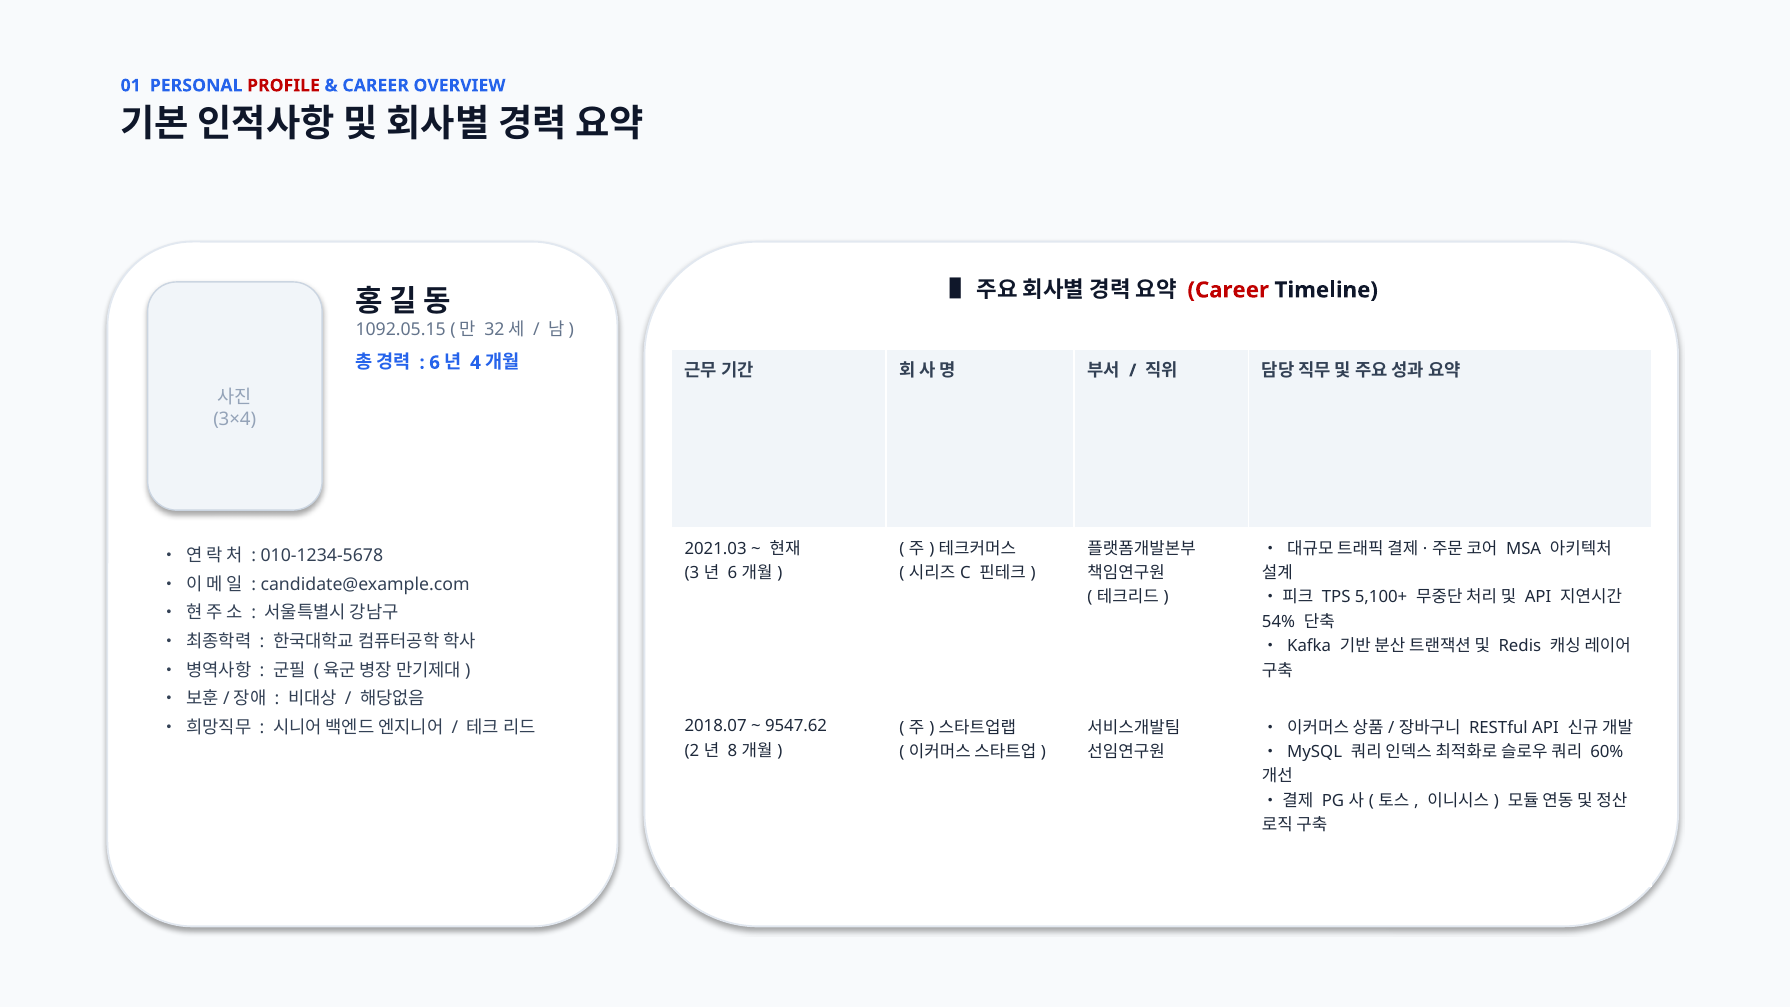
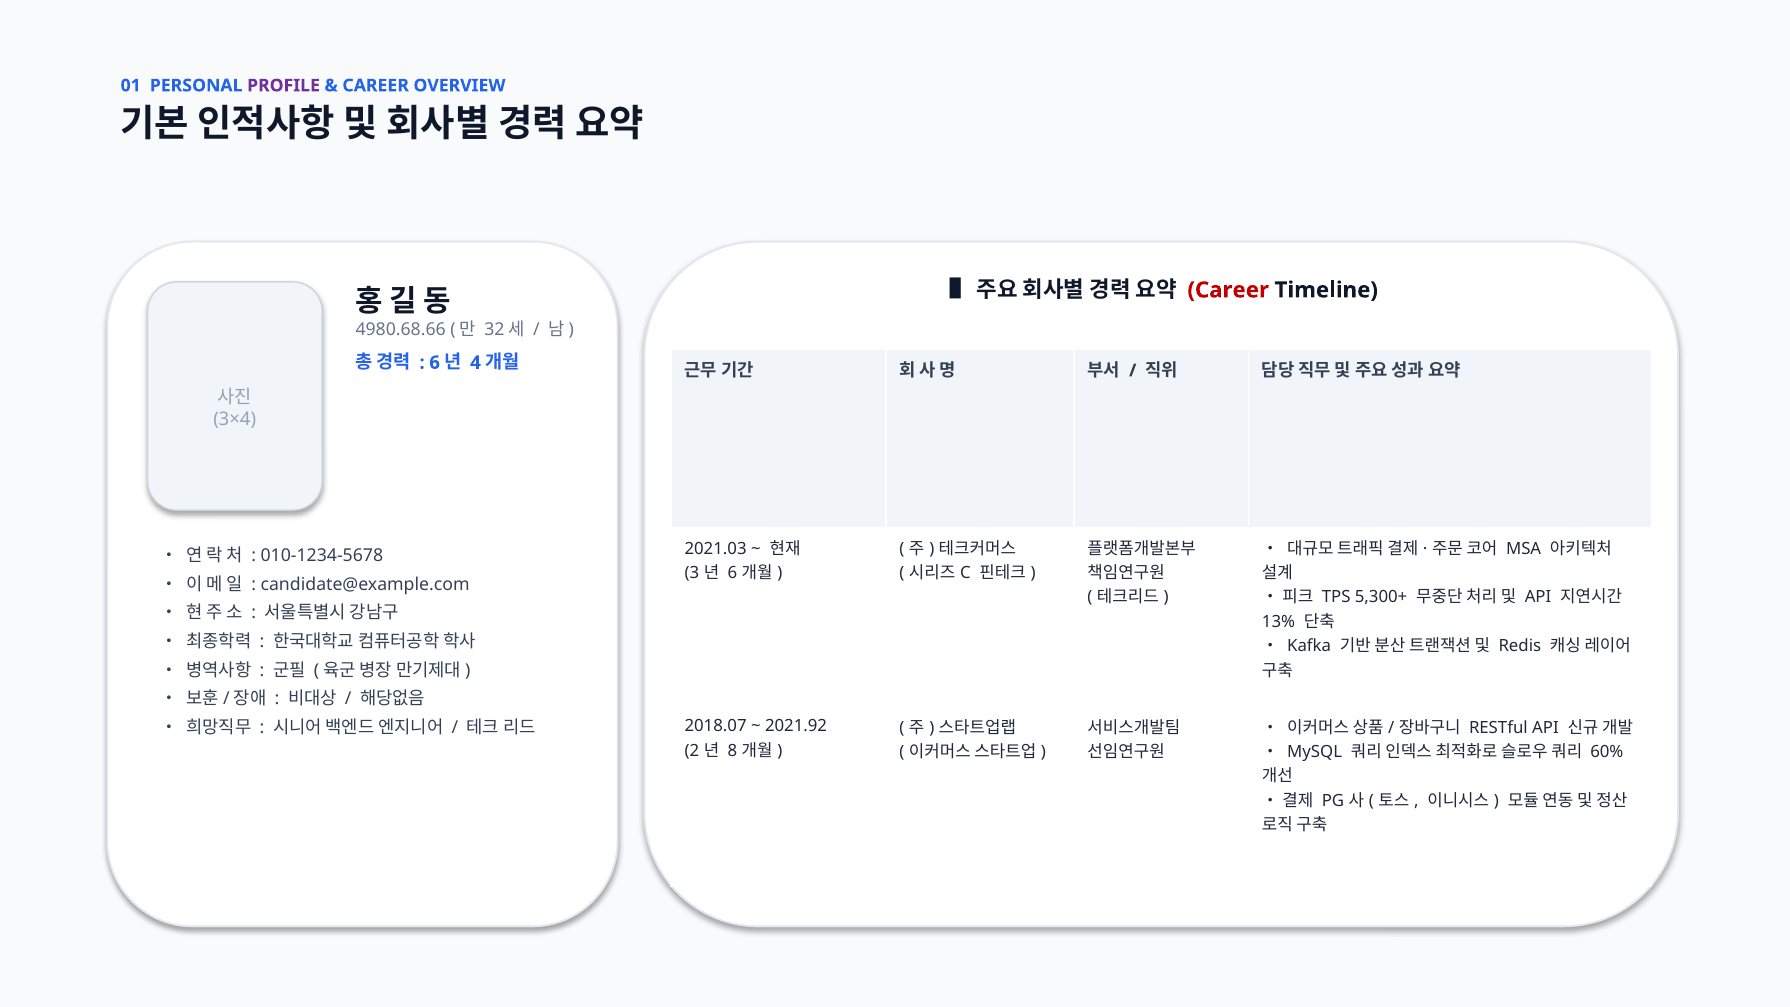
PROFILE colour: red -> purple
1092.05.15: 1092.05.15 -> 4980.68.66
5,100+: 5,100+ -> 5,300+
54%: 54% -> 13%
9547.62: 9547.62 -> 2021.92
